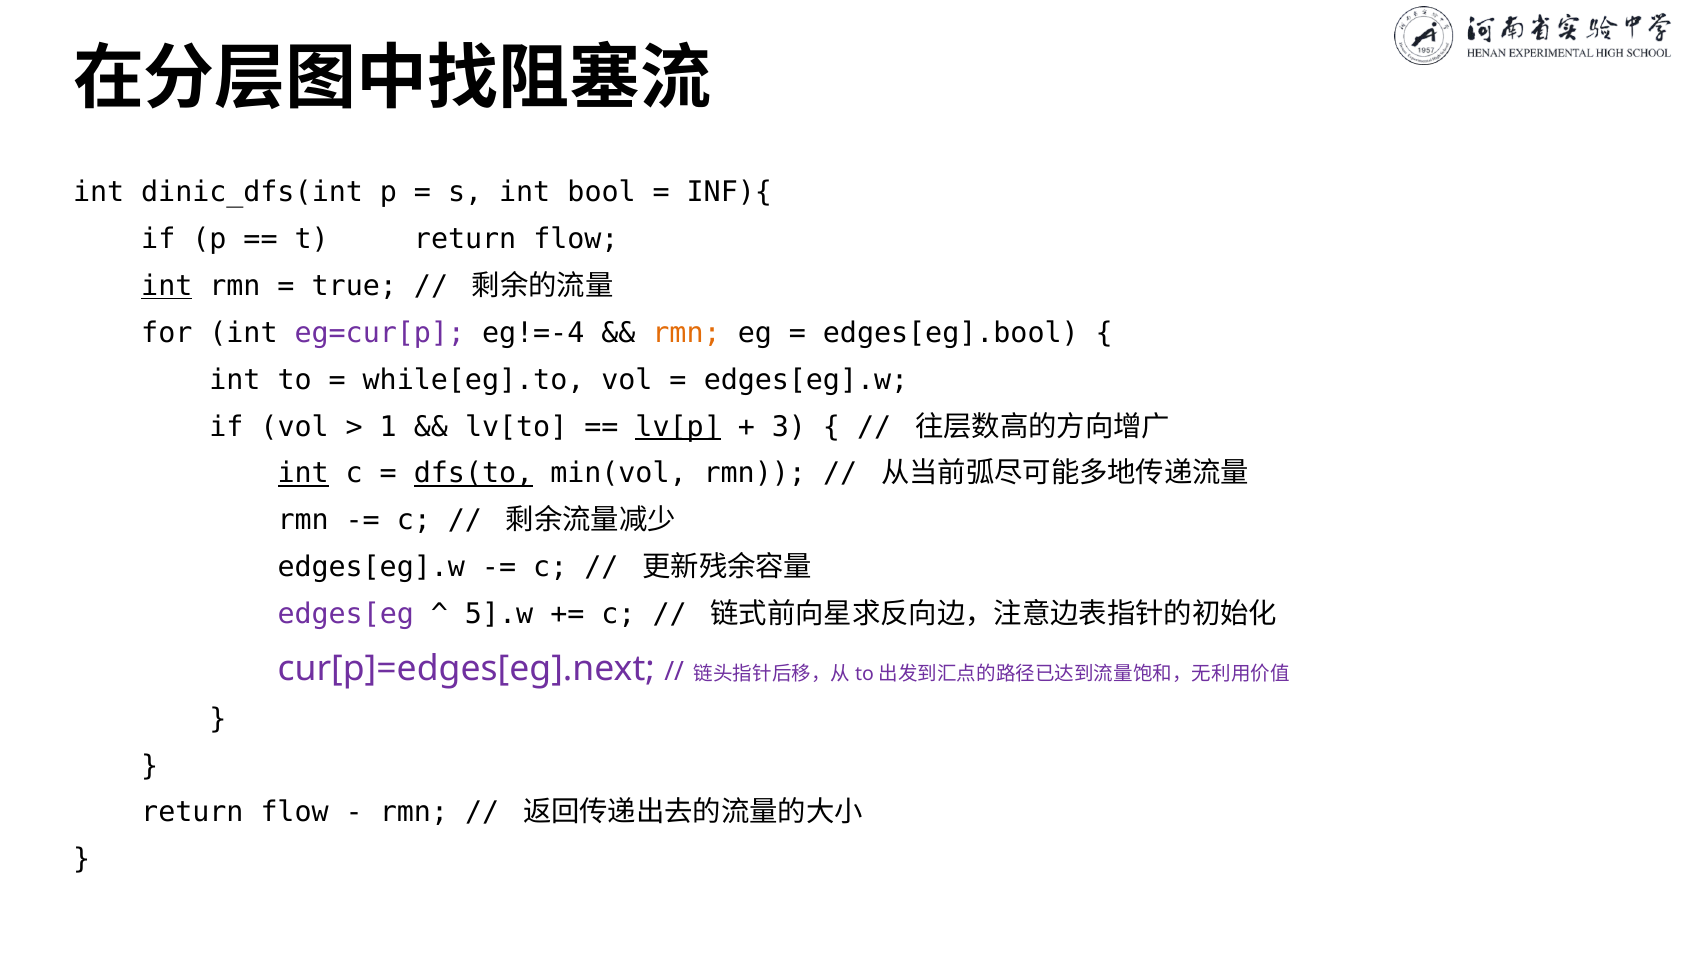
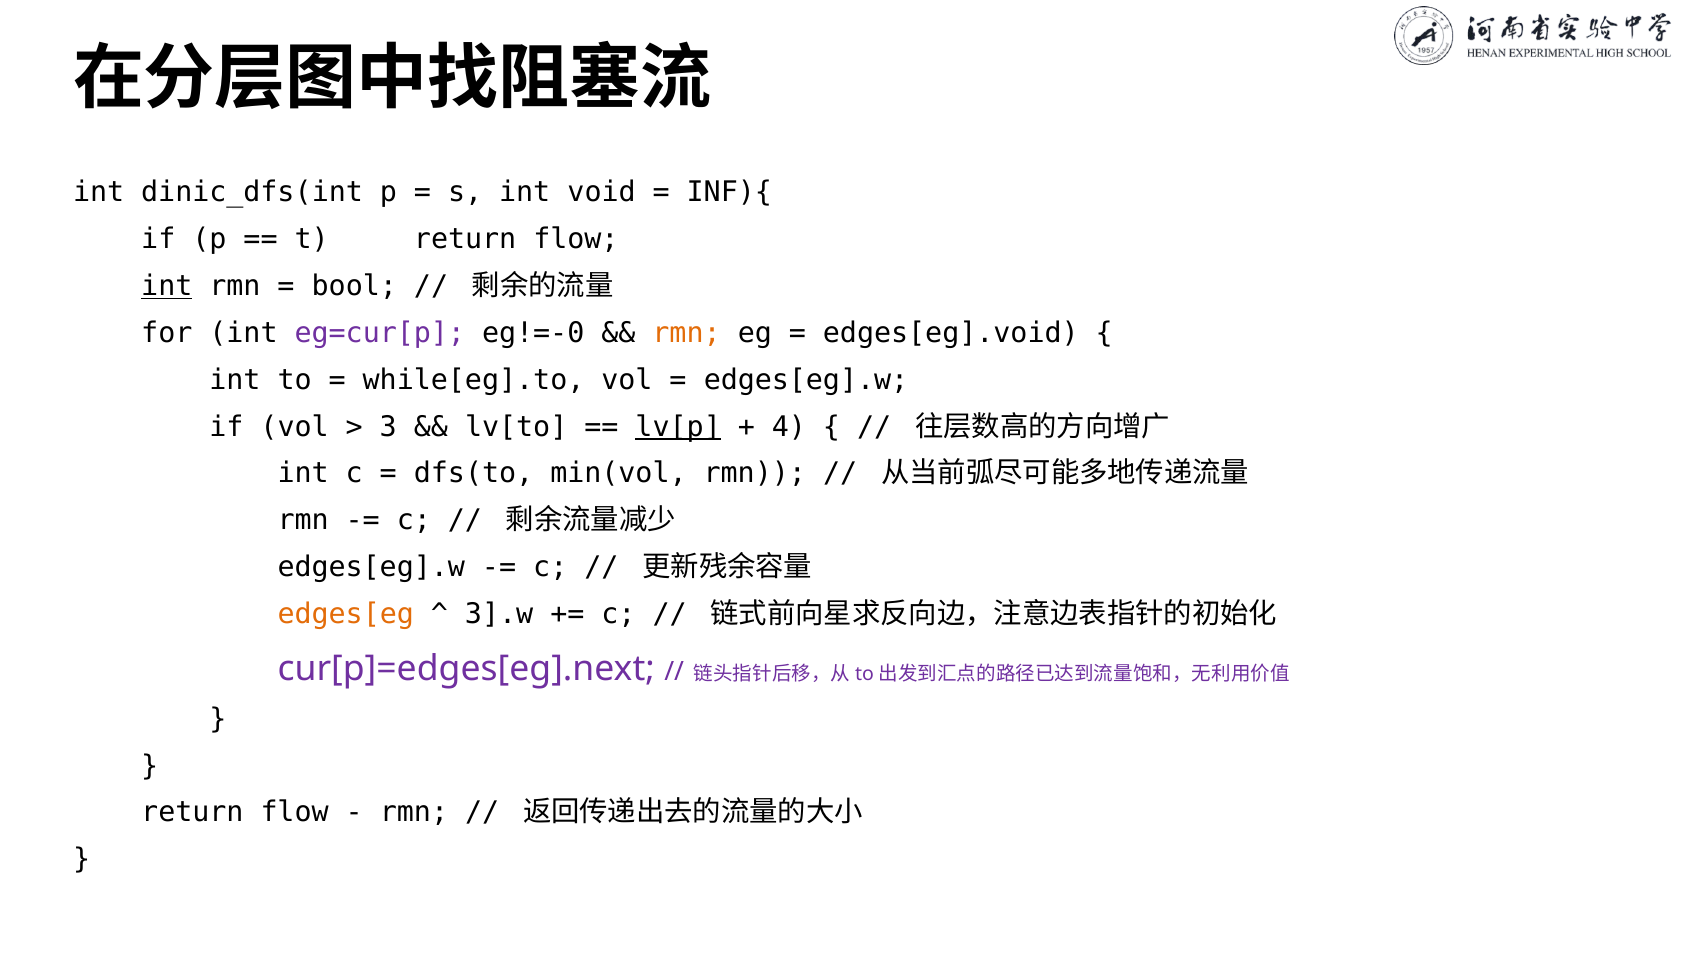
bool: bool -> void
true: true -> bool
eg!=-4: eg!=-4 -> eg!=-0
edges[eg].bool: edges[eg].bool -> edges[eg].void
1: 1 -> 3
3: 3 -> 4
int at (303, 474) underline: present -> none
dfs(to underline: present -> none
edges[eg colour: purple -> orange
5].w: 5].w -> 3].w
